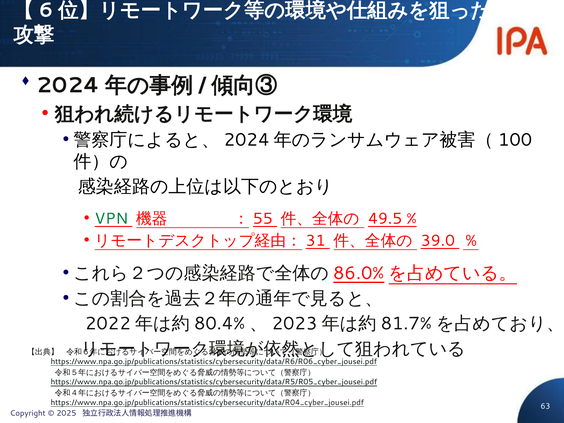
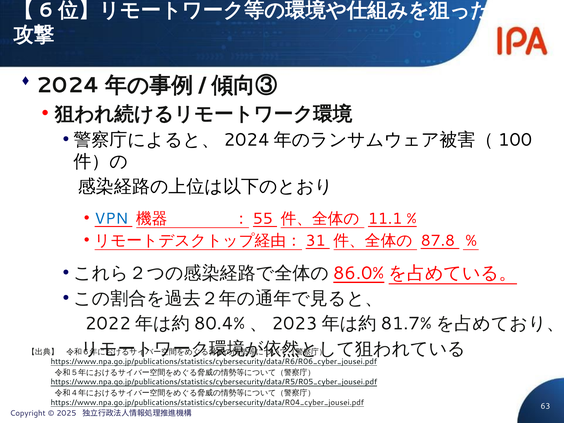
VPN colour: green -> blue
49.5: 49.5 -> 11.1
39.0: 39.0 -> 87.8
